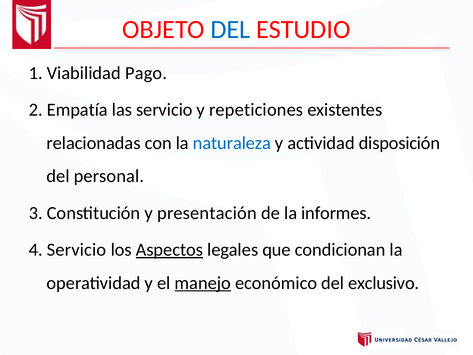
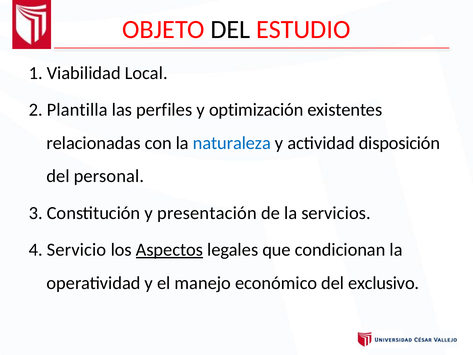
DEL at (230, 30) colour: blue -> black
Pago: Pago -> Local
Empatía: Empatía -> Plantilla
las servicio: servicio -> perfiles
repeticiones: repeticiones -> optimización
informes: informes -> servicios
manejo underline: present -> none
